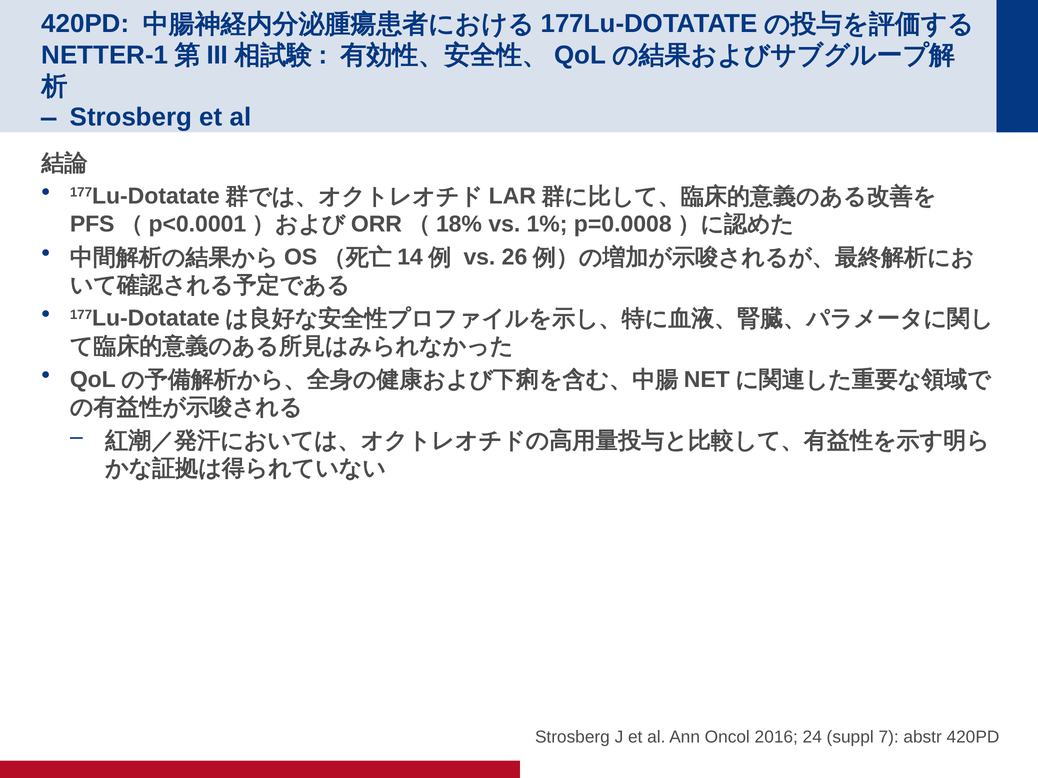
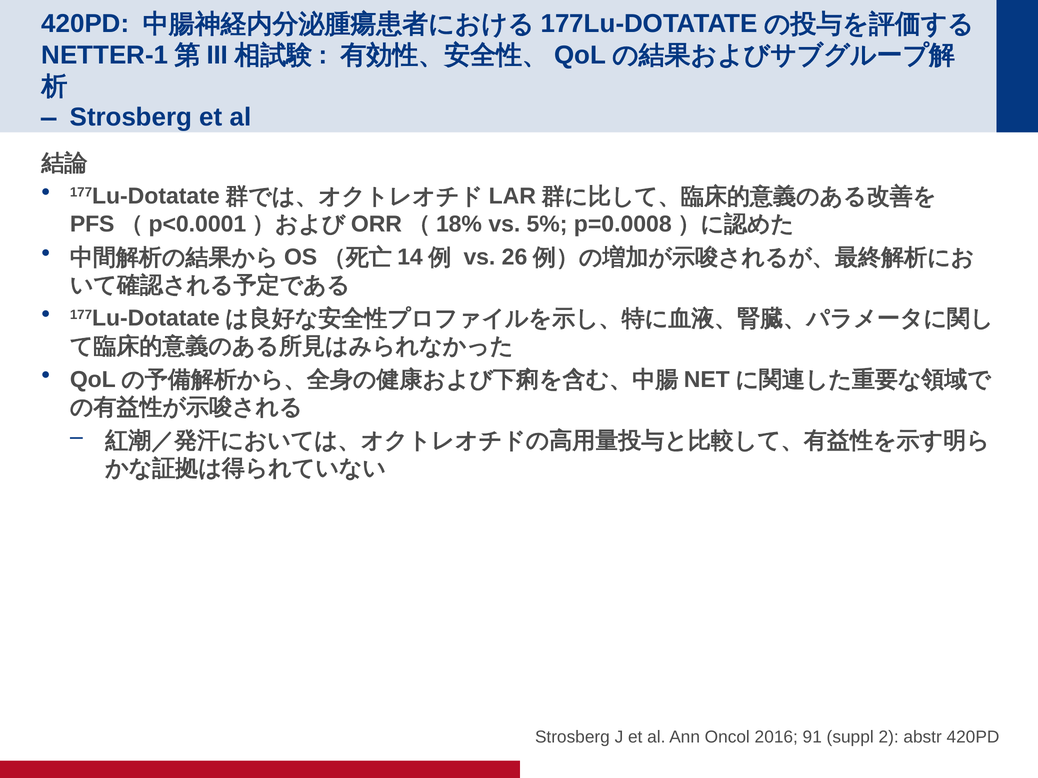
1%: 1% -> 5%
24: 24 -> 91
7: 7 -> 2
